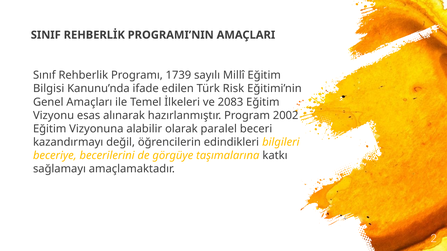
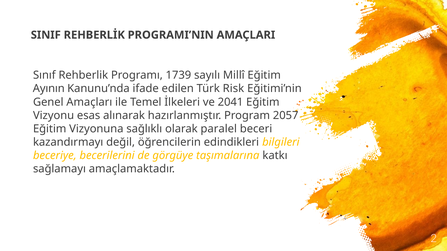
Bilgisi: Bilgisi -> Ayının
2083: 2083 -> 2041
2002: 2002 -> 2057
alabilir: alabilir -> sağlıklı
